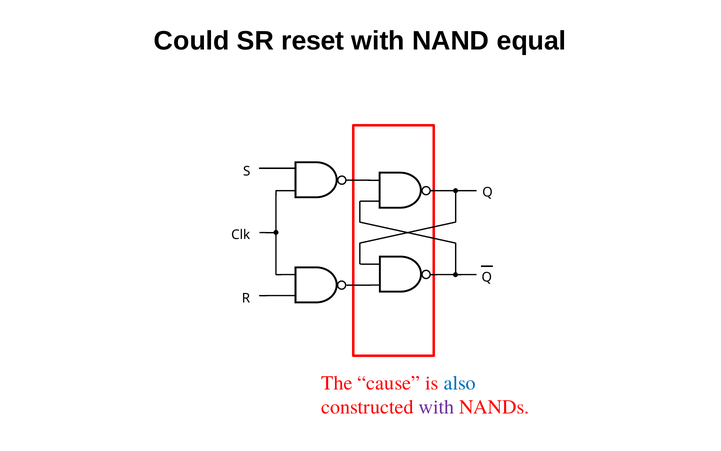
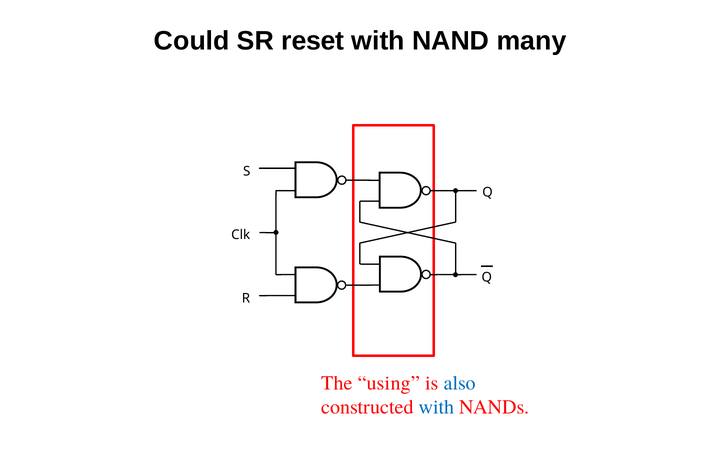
equal: equal -> many
cause: cause -> using
with at (437, 407) colour: purple -> blue
